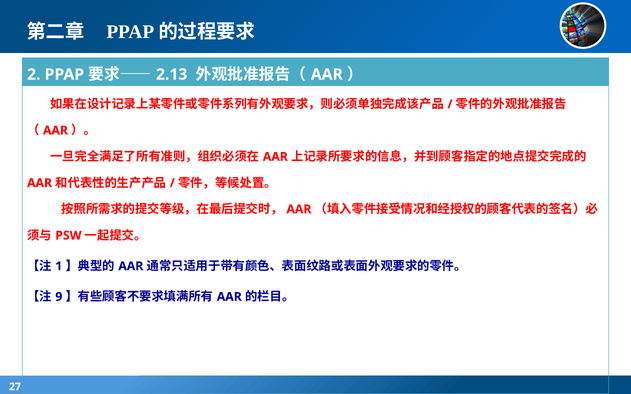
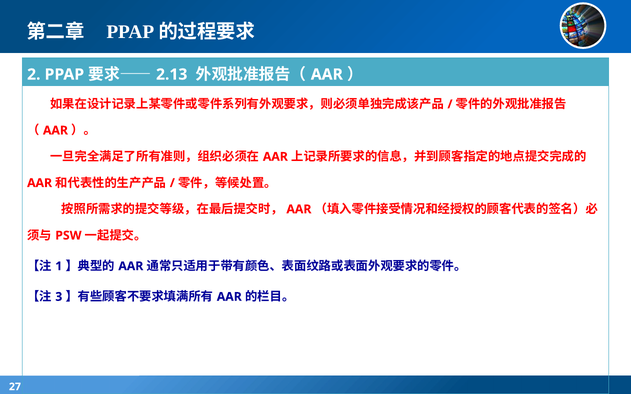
9: 9 -> 3
